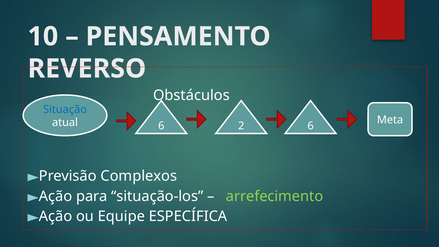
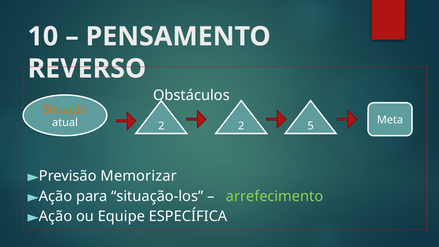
Situação colour: blue -> orange
atual 6: 6 -> 2
2 6: 6 -> 5
Complexos: Complexos -> Memorizar
